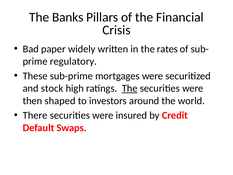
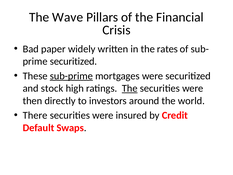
Banks: Banks -> Wave
regulatory at (73, 61): regulatory -> securitized
sub-prime underline: none -> present
shaped: shaped -> directly
